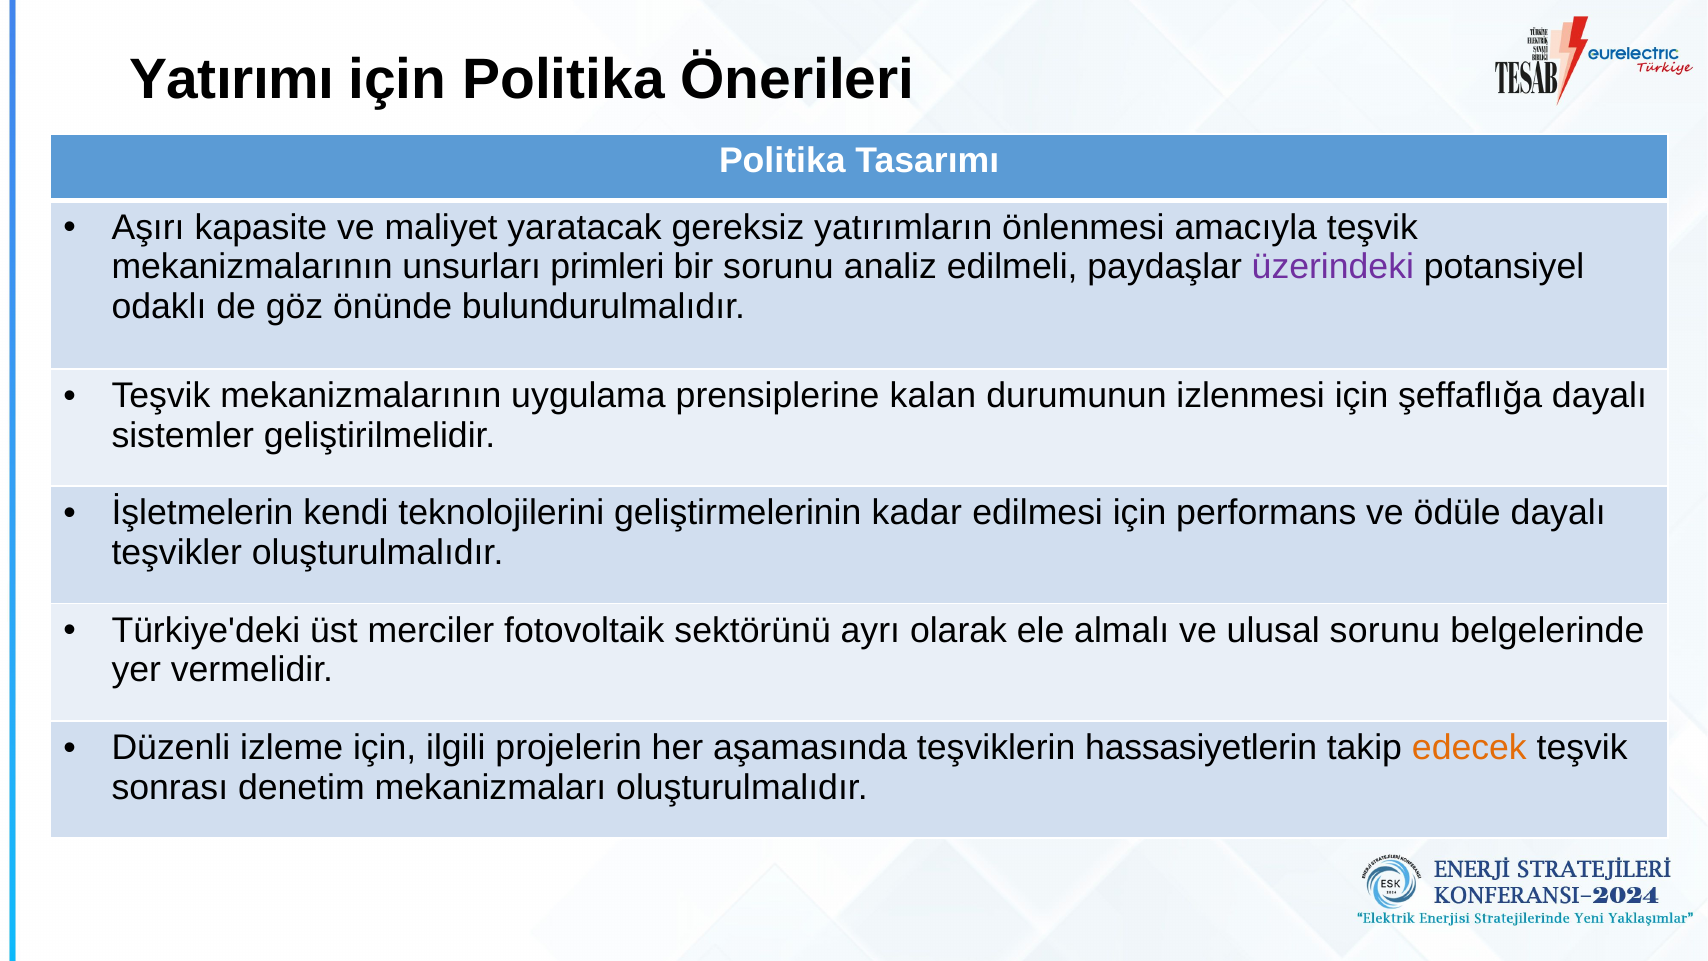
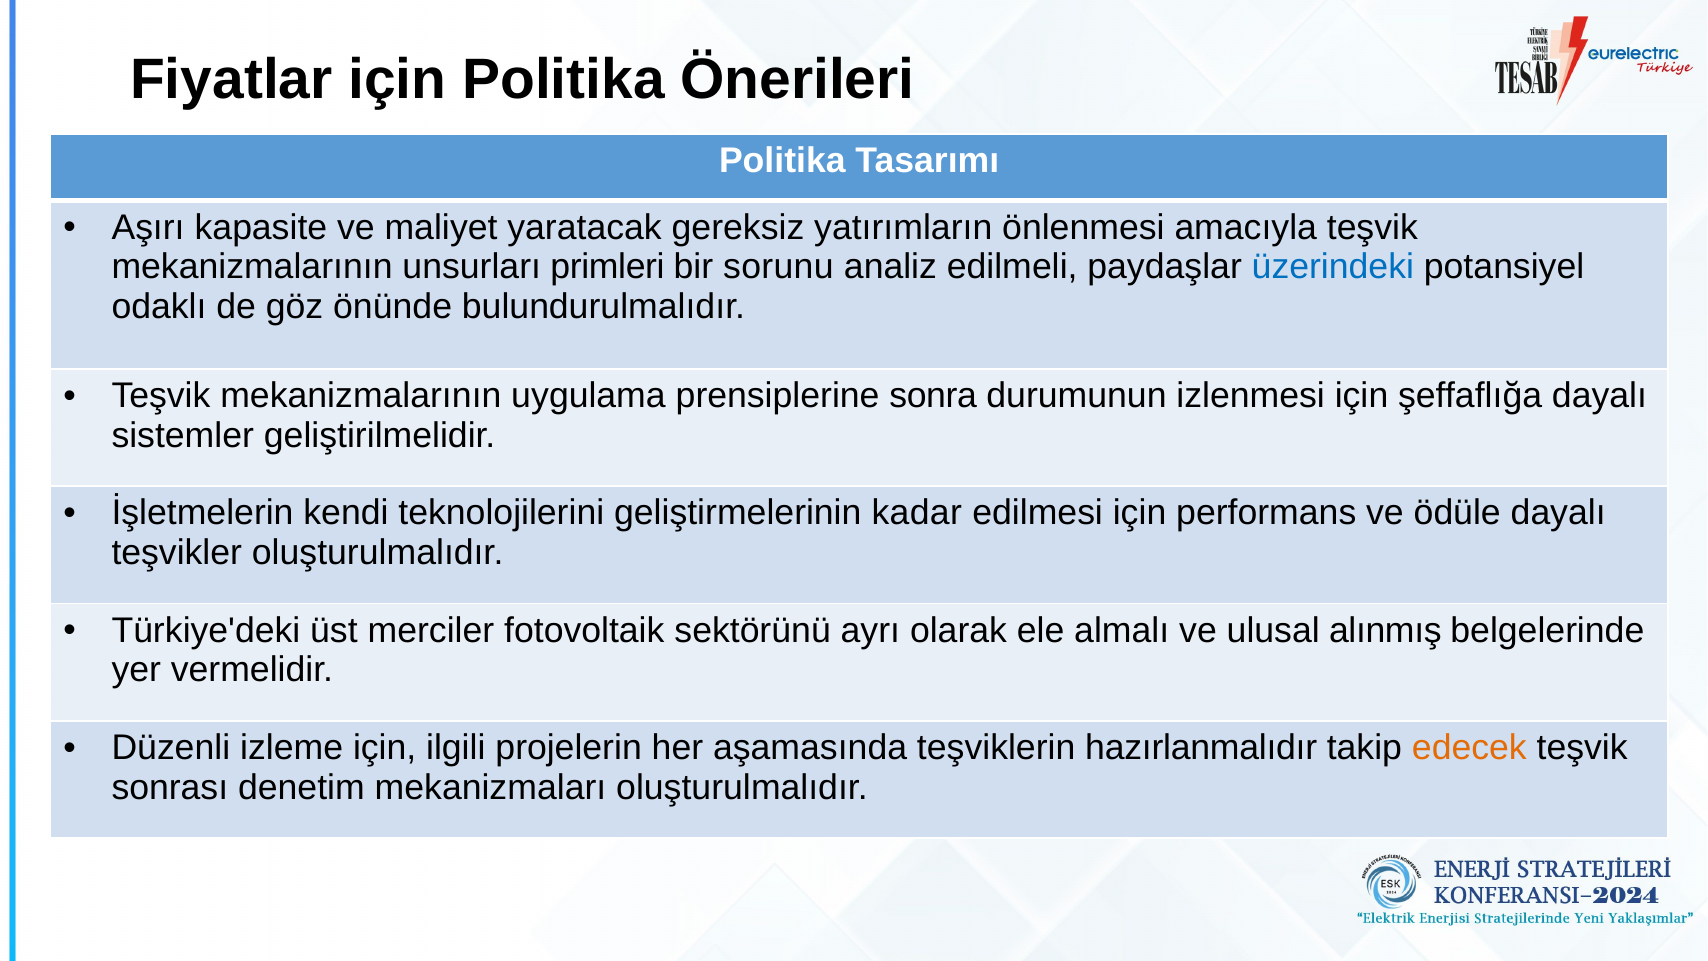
Yatırımı: Yatırımı -> Fiyatlar
üzerindeki colour: purple -> blue
kalan: kalan -> sonra
ulusal sorunu: sorunu -> alınmış
hassasiyetlerin: hassasiyetlerin -> hazırlanmalıdır
